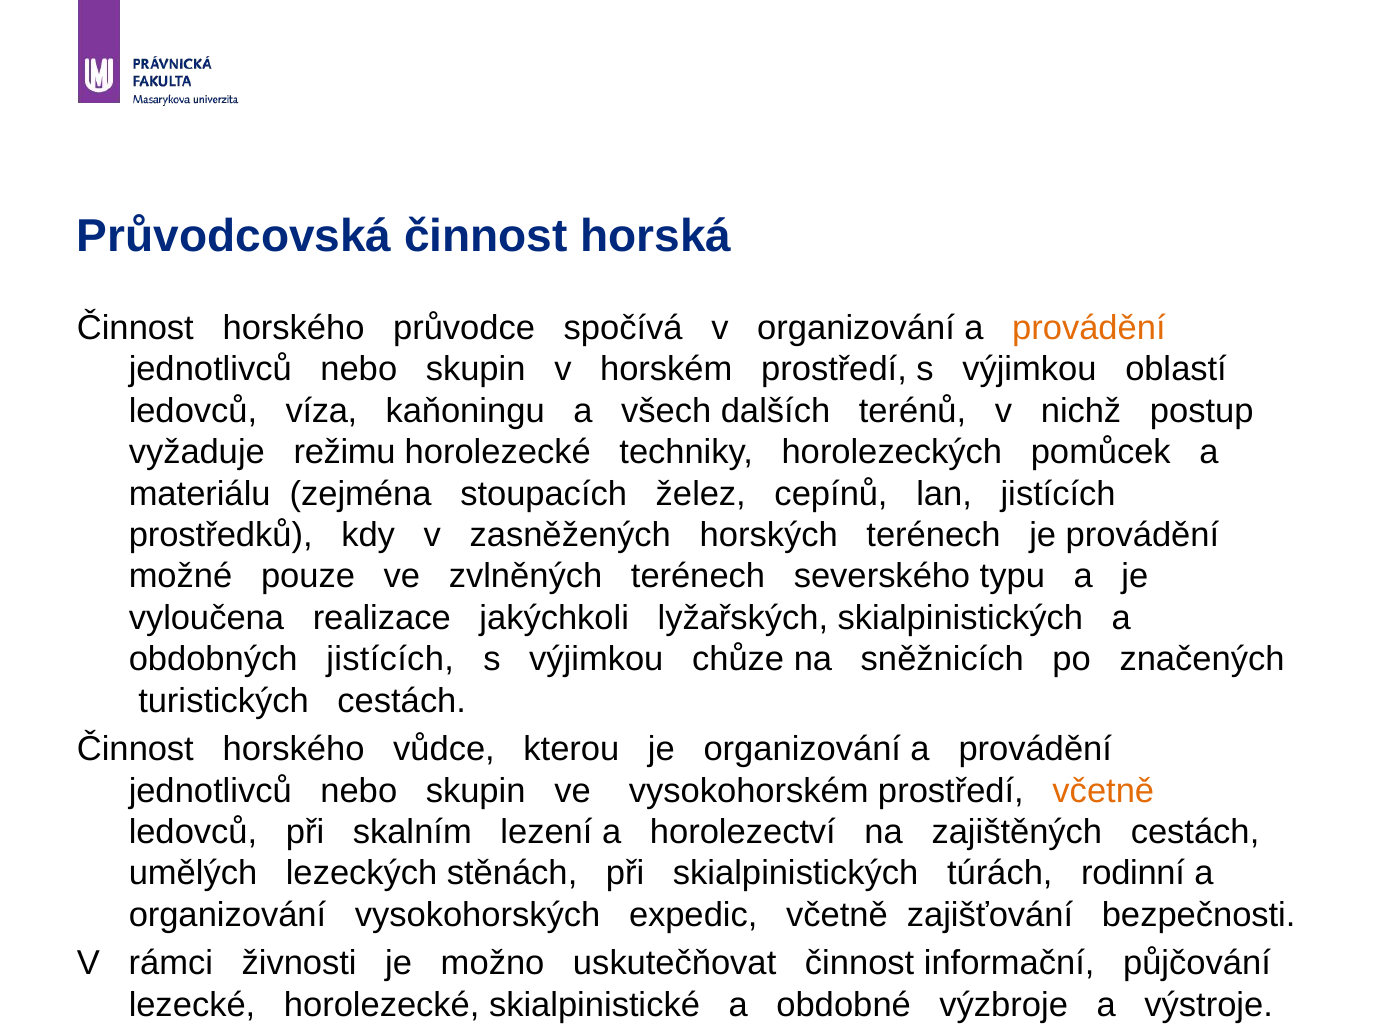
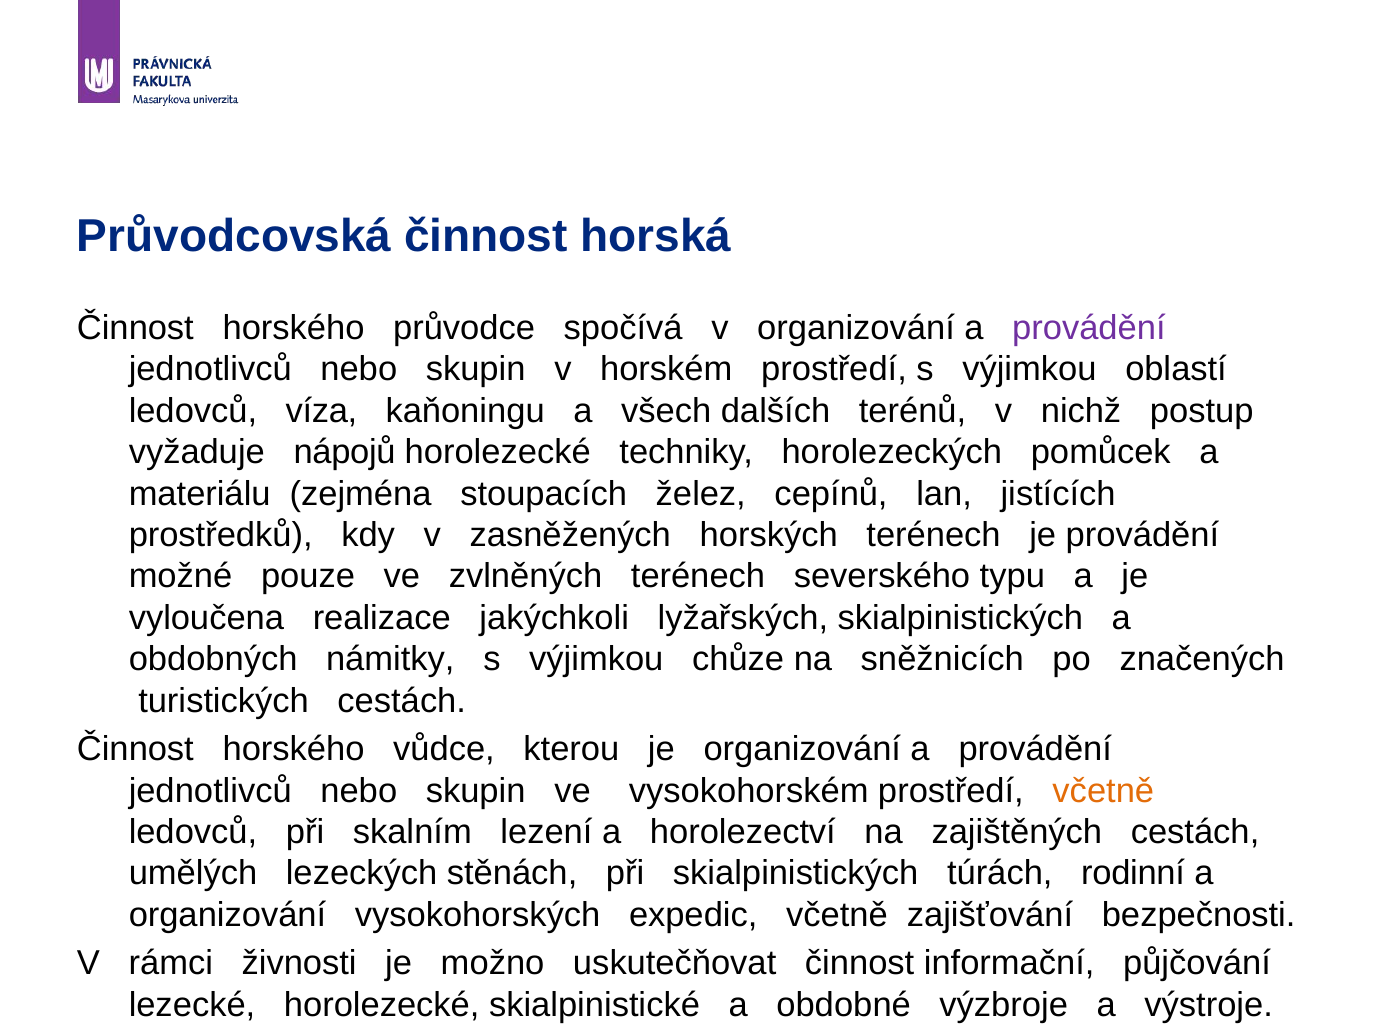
provádění at (1089, 328) colour: orange -> purple
režimu: režimu -> nápojů
obdobných jistících: jistících -> námitky
